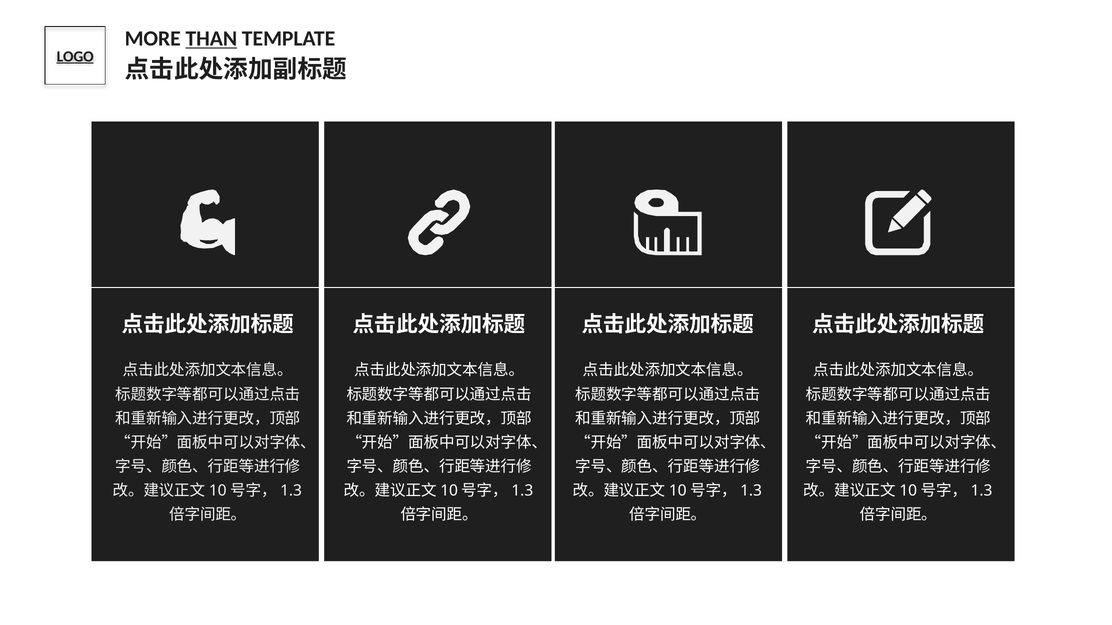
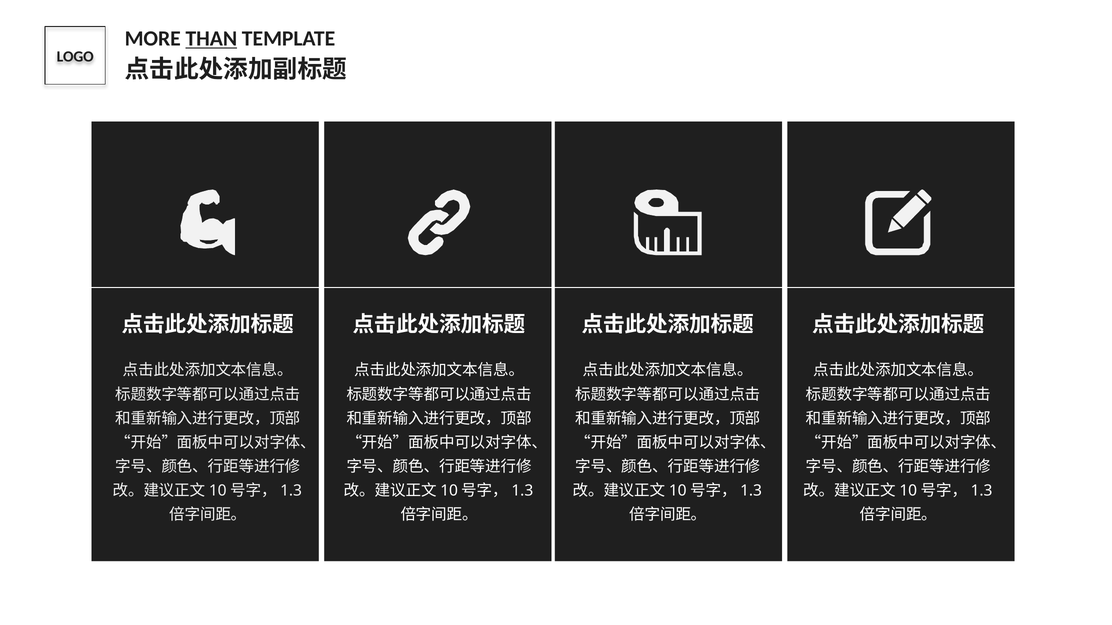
LOGO underline: present -> none
